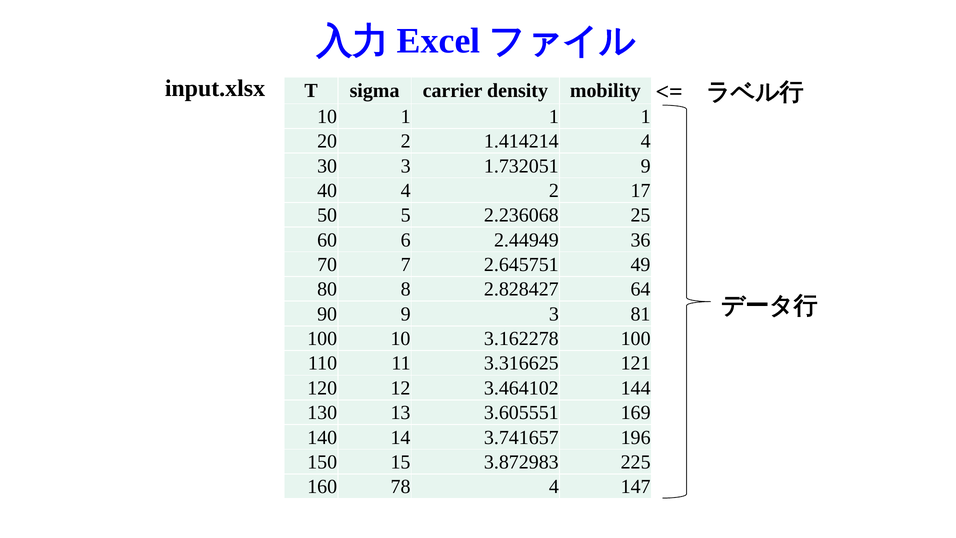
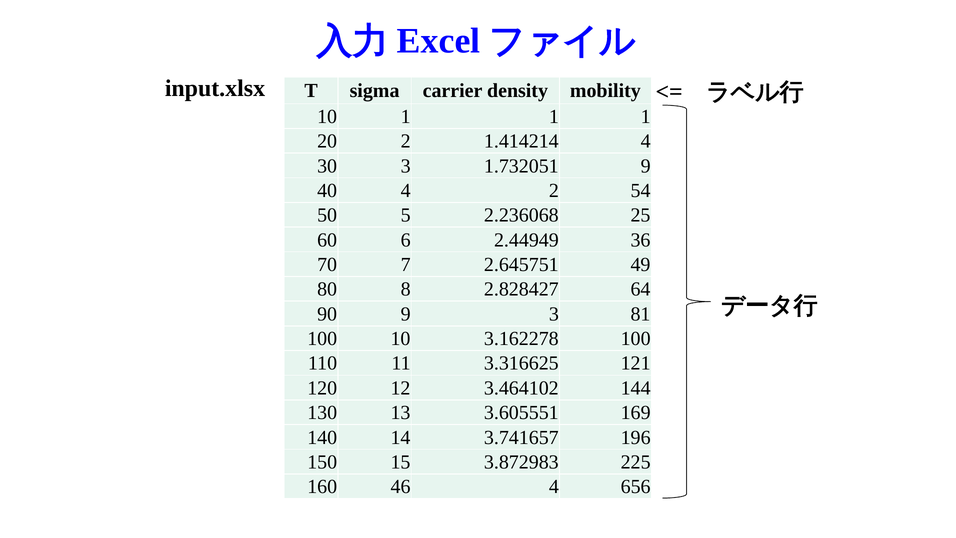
17: 17 -> 54
78: 78 -> 46
147: 147 -> 656
